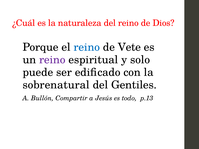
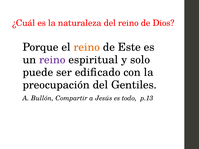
reino at (87, 47) colour: blue -> orange
Vete: Vete -> Este
sobrenatural: sobrenatural -> preocupación
